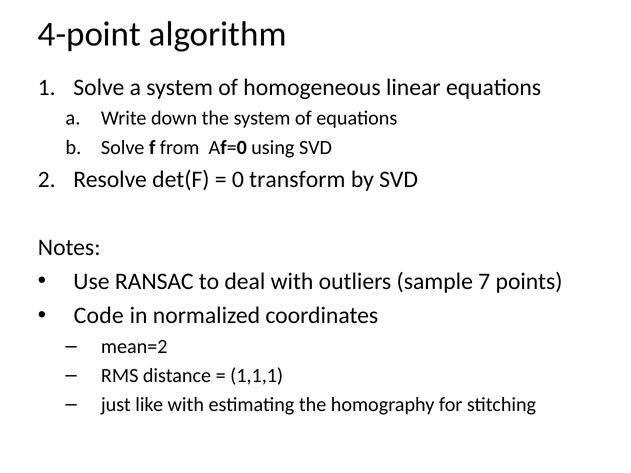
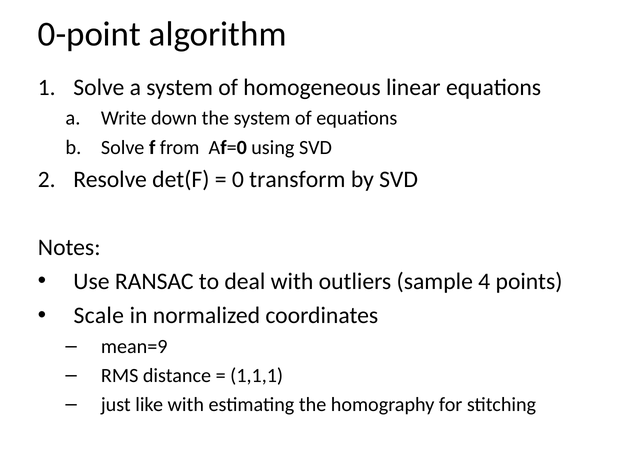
4-point: 4-point -> 0-point
7: 7 -> 4
Code: Code -> Scale
mean=2: mean=2 -> mean=9
